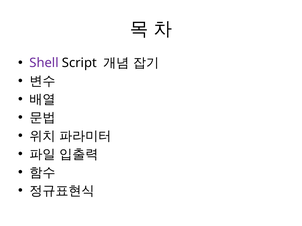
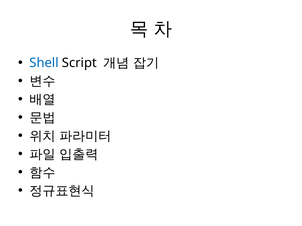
Shell colour: purple -> blue
